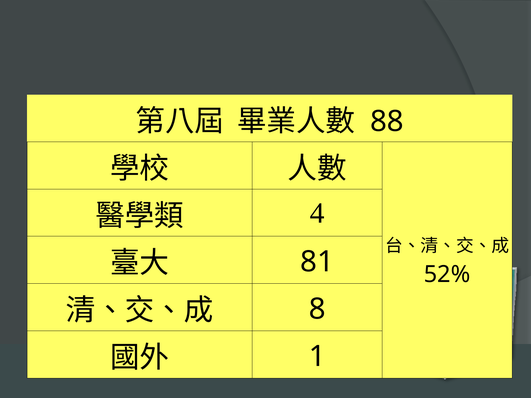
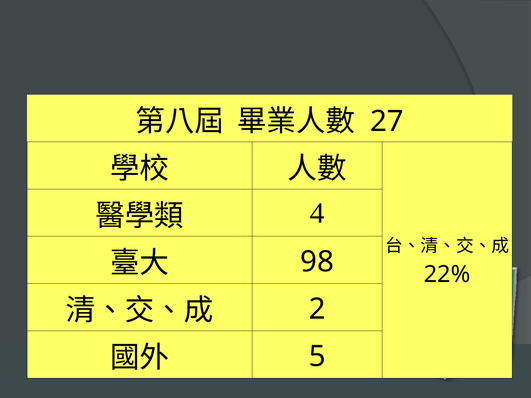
88: 88 -> 27
81: 81 -> 98
52%: 52% -> 22%
8: 8 -> 2
1: 1 -> 5
